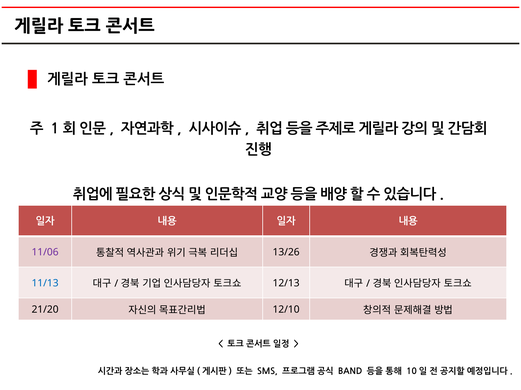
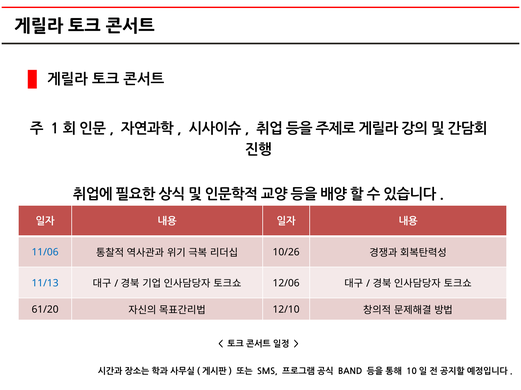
11/06 colour: purple -> blue
13/26: 13/26 -> 10/26
12/13: 12/13 -> 12/06
21/20: 21/20 -> 61/20
